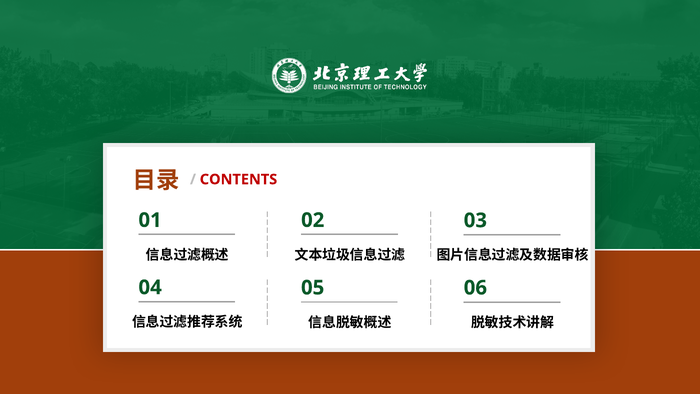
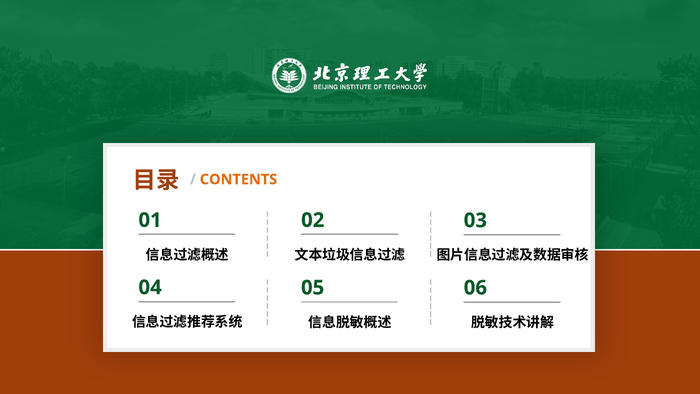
CONTENTS colour: red -> orange
